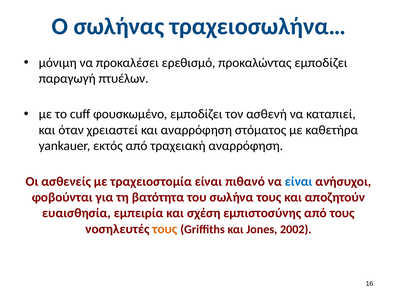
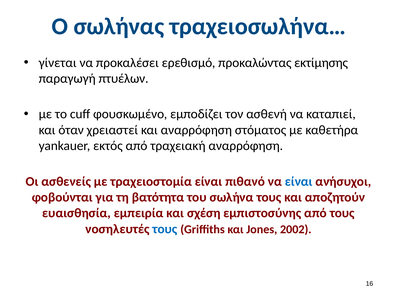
μόνιμη: μόνιμη -> γίνεται
προκαλώντας εμποδίζει: εμποδίζει -> εκτίμησης
τους at (165, 230) colour: orange -> blue
